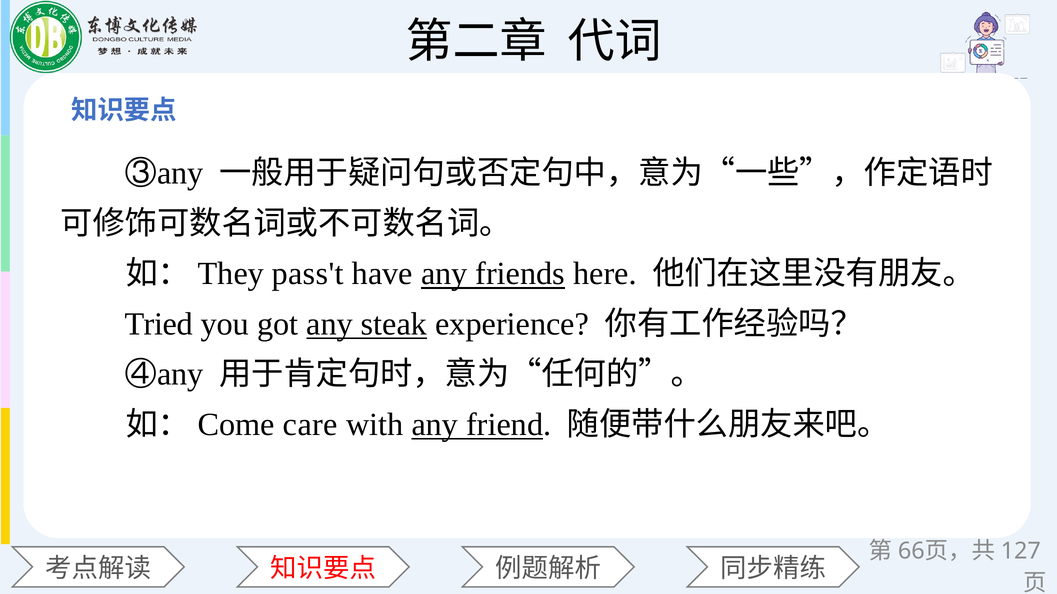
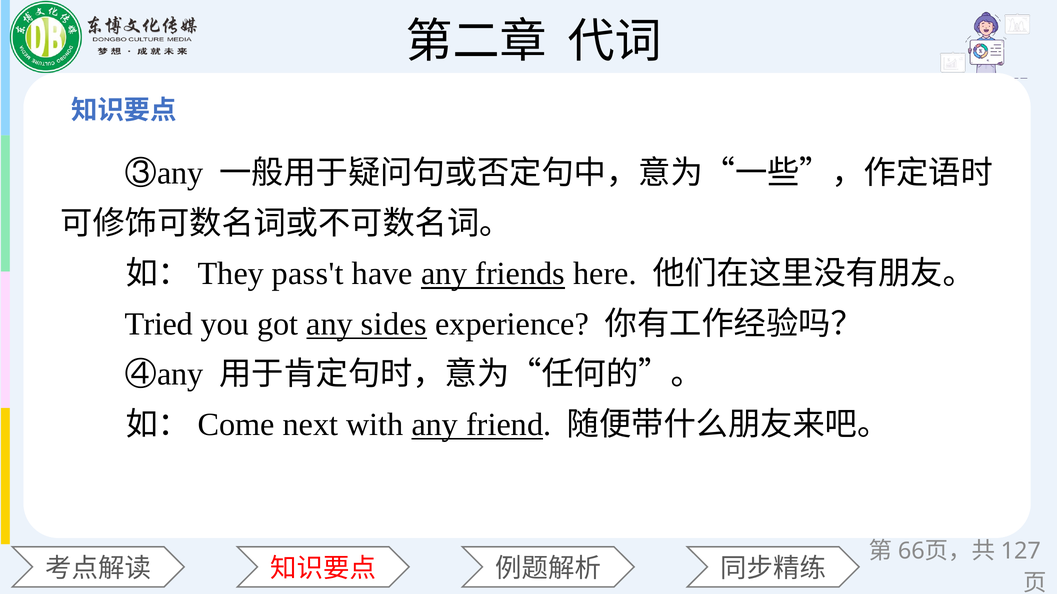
steak: steak -> sides
care: care -> next
